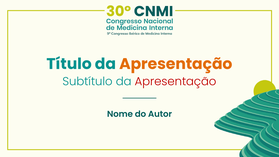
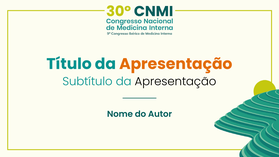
Apresentação at (176, 81) colour: red -> black
